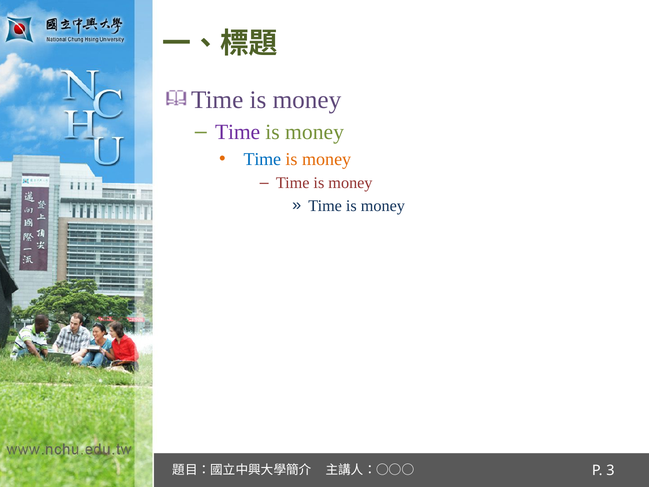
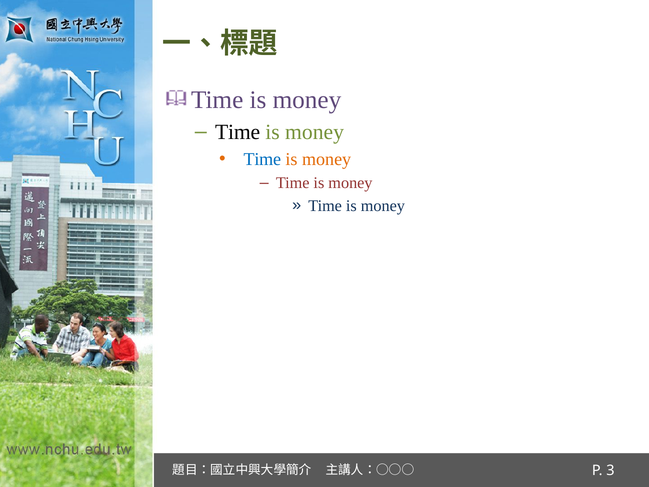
Time at (238, 132) colour: purple -> black
